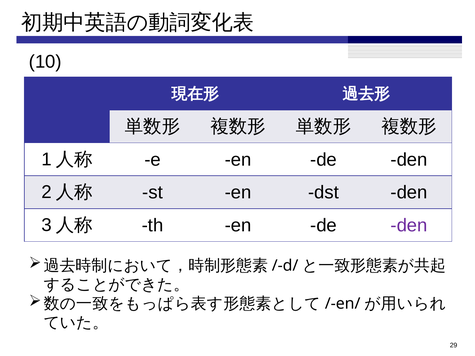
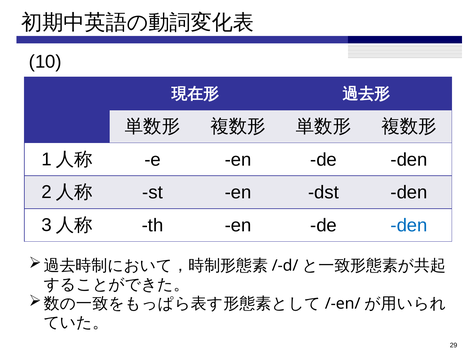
den at (409, 226) colour: purple -> blue
